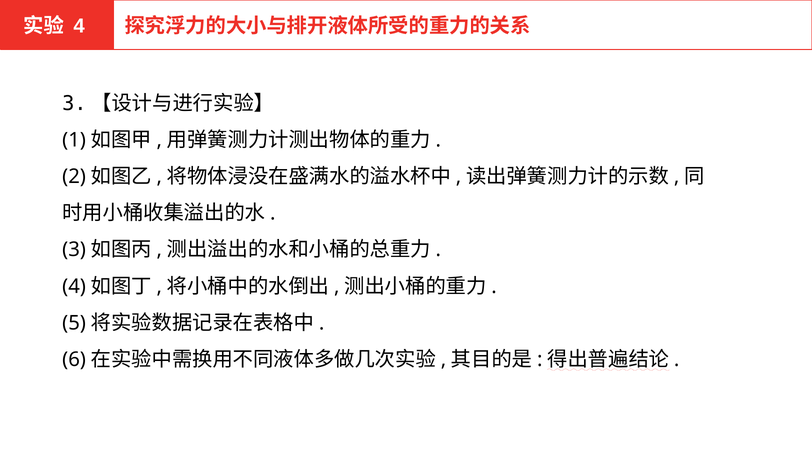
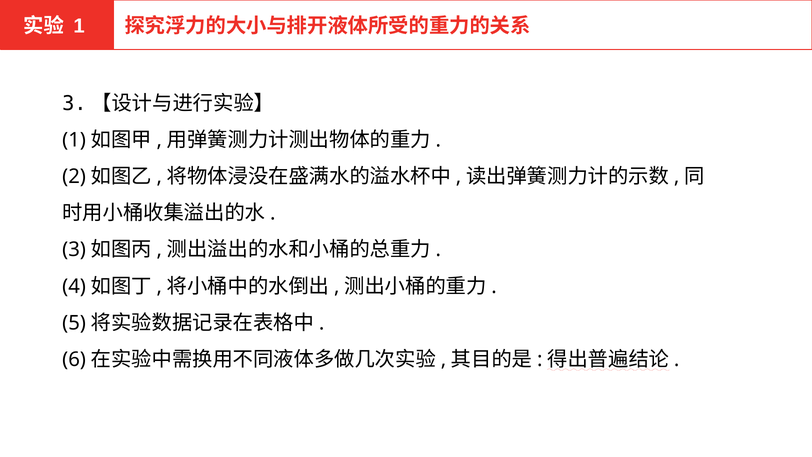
4 at (79, 26): 4 -> 1
